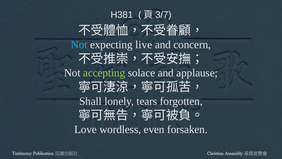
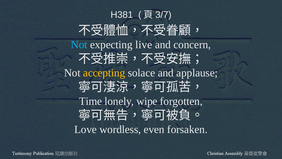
accepting colour: light green -> yellow
Shall: Shall -> Time
tears: tears -> wipe
